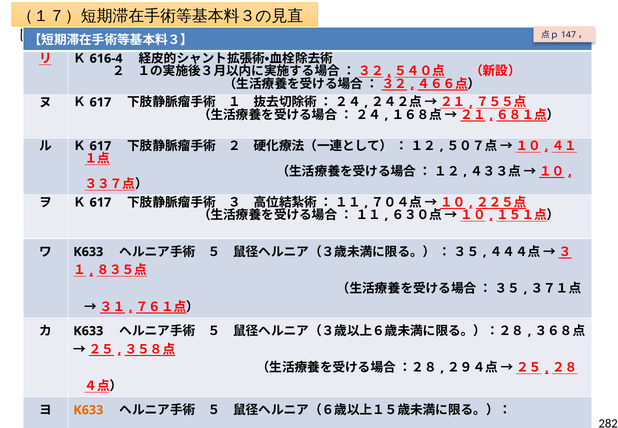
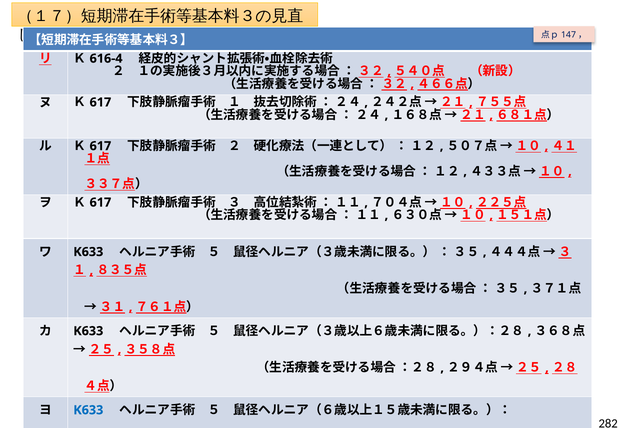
K633 at (88, 410) colour: orange -> blue
